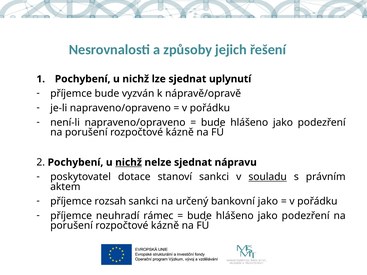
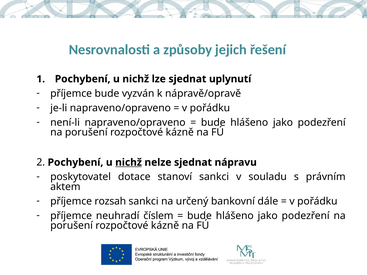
souladu underline: present -> none
bankovní jako: jako -> dále
rámec: rámec -> číslem
